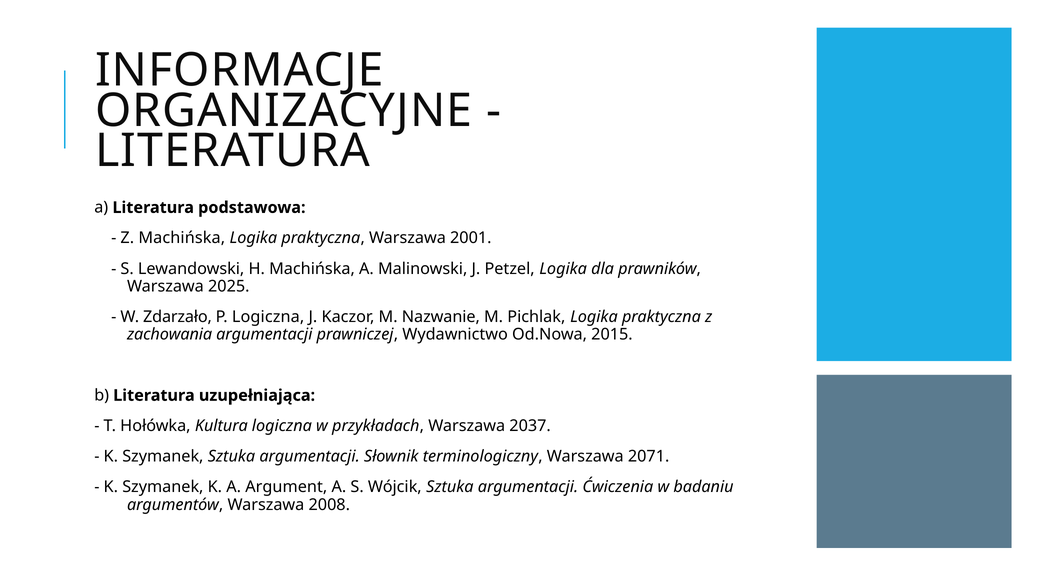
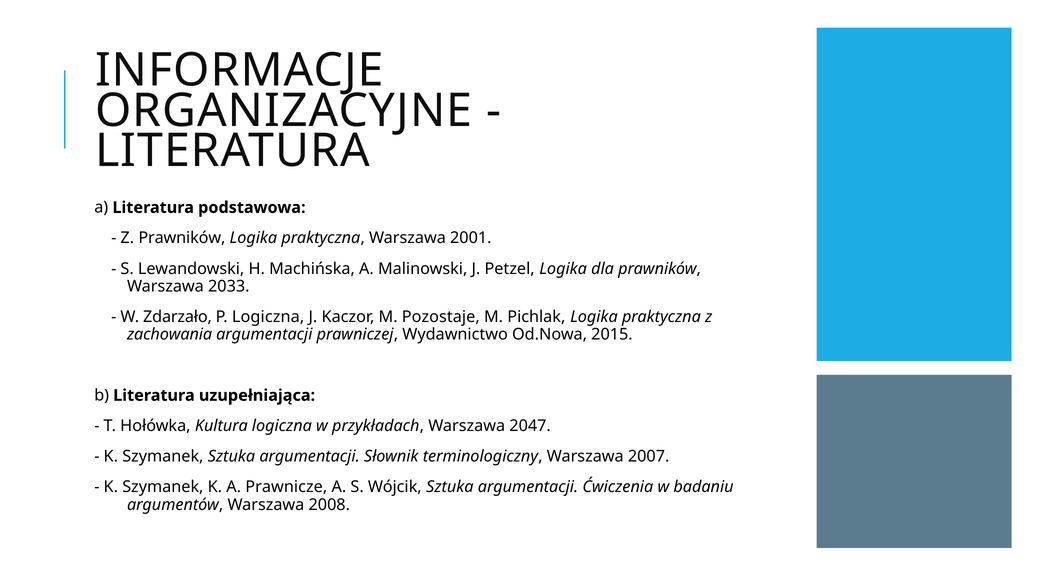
Z Machińska: Machińska -> Prawników
2025: 2025 -> 2033
Nazwanie: Nazwanie -> Pozostaje
2037: 2037 -> 2047
2071: 2071 -> 2007
Argument: Argument -> Prawnicze
